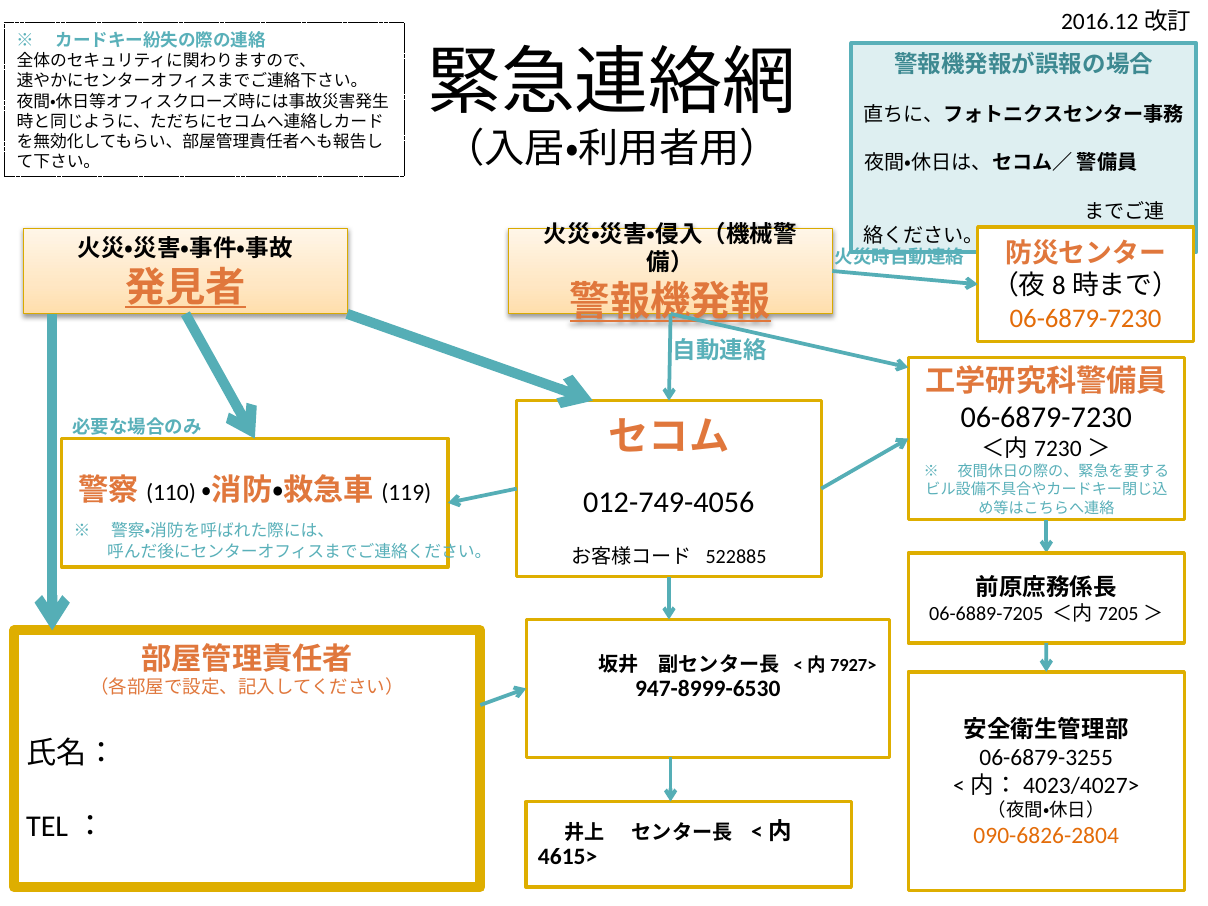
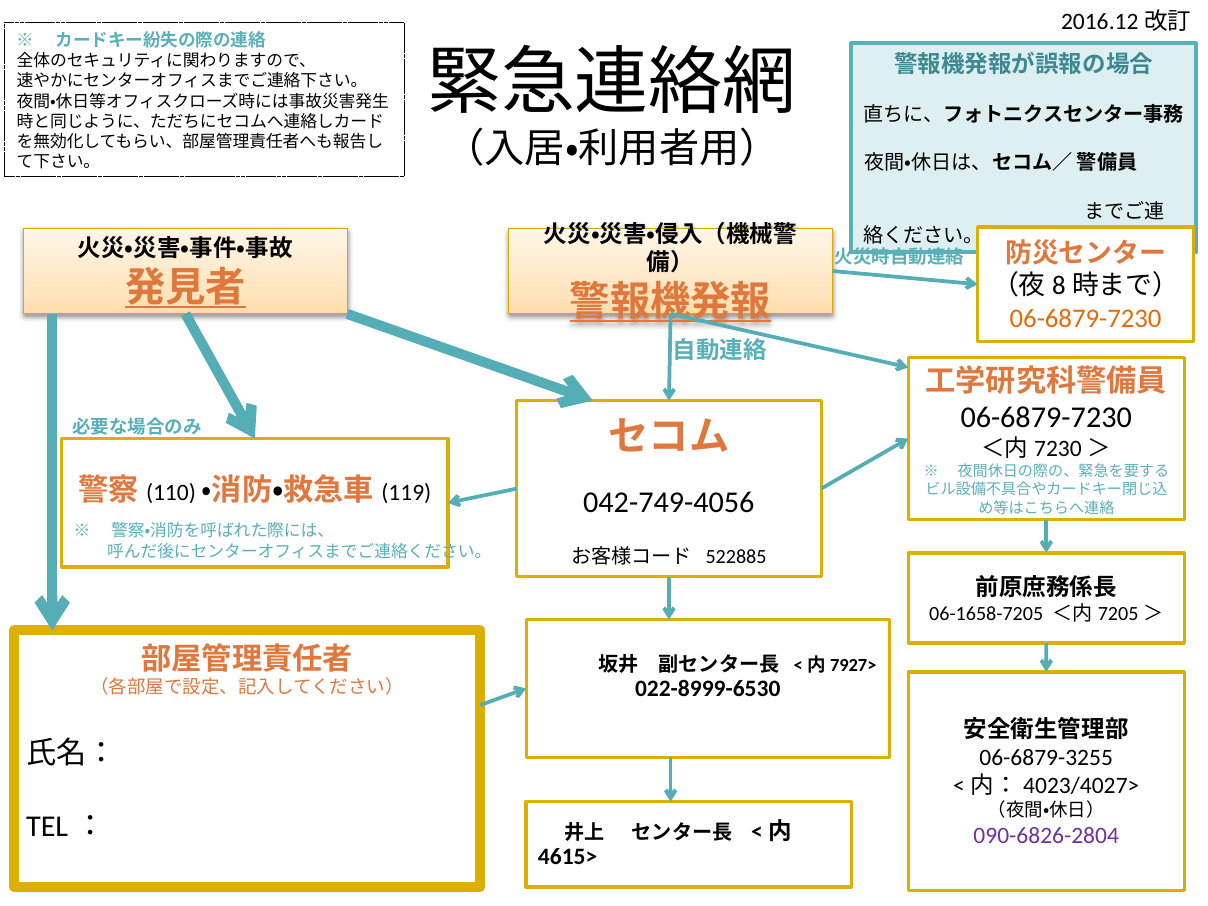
012-749-4056: 012-749-4056 -> 042-749-4056
06-6889-7205: 06-6889-7205 -> 06-1658-7205
947-8999-6530: 947-8999-6530 -> 022-8999-6530
090-6826-2804 colour: orange -> purple
